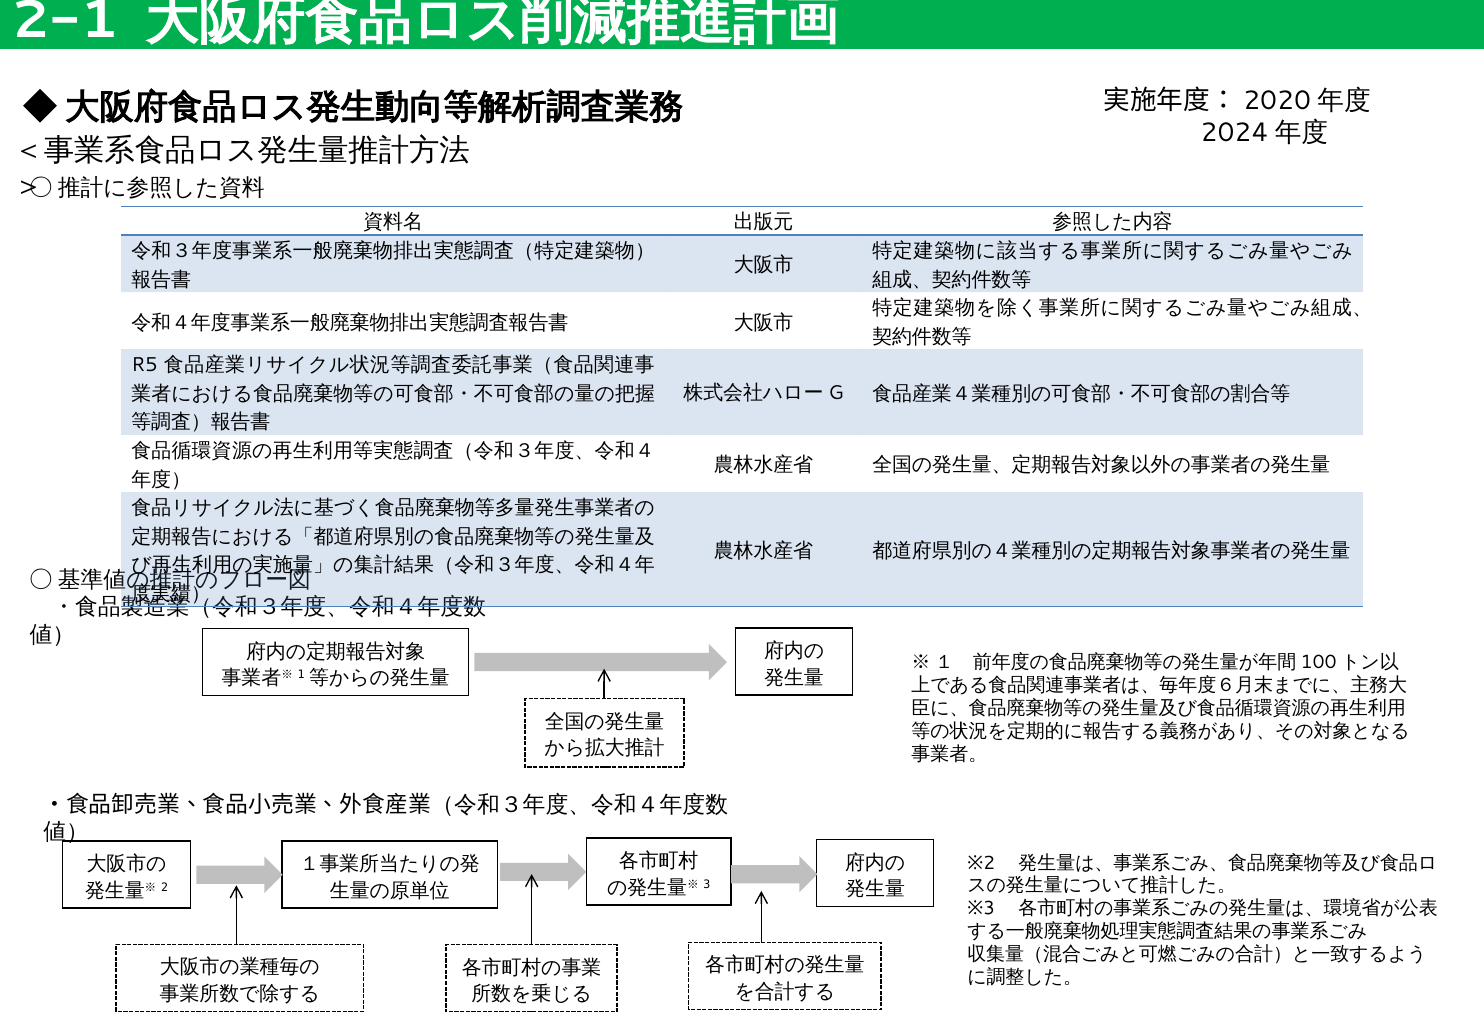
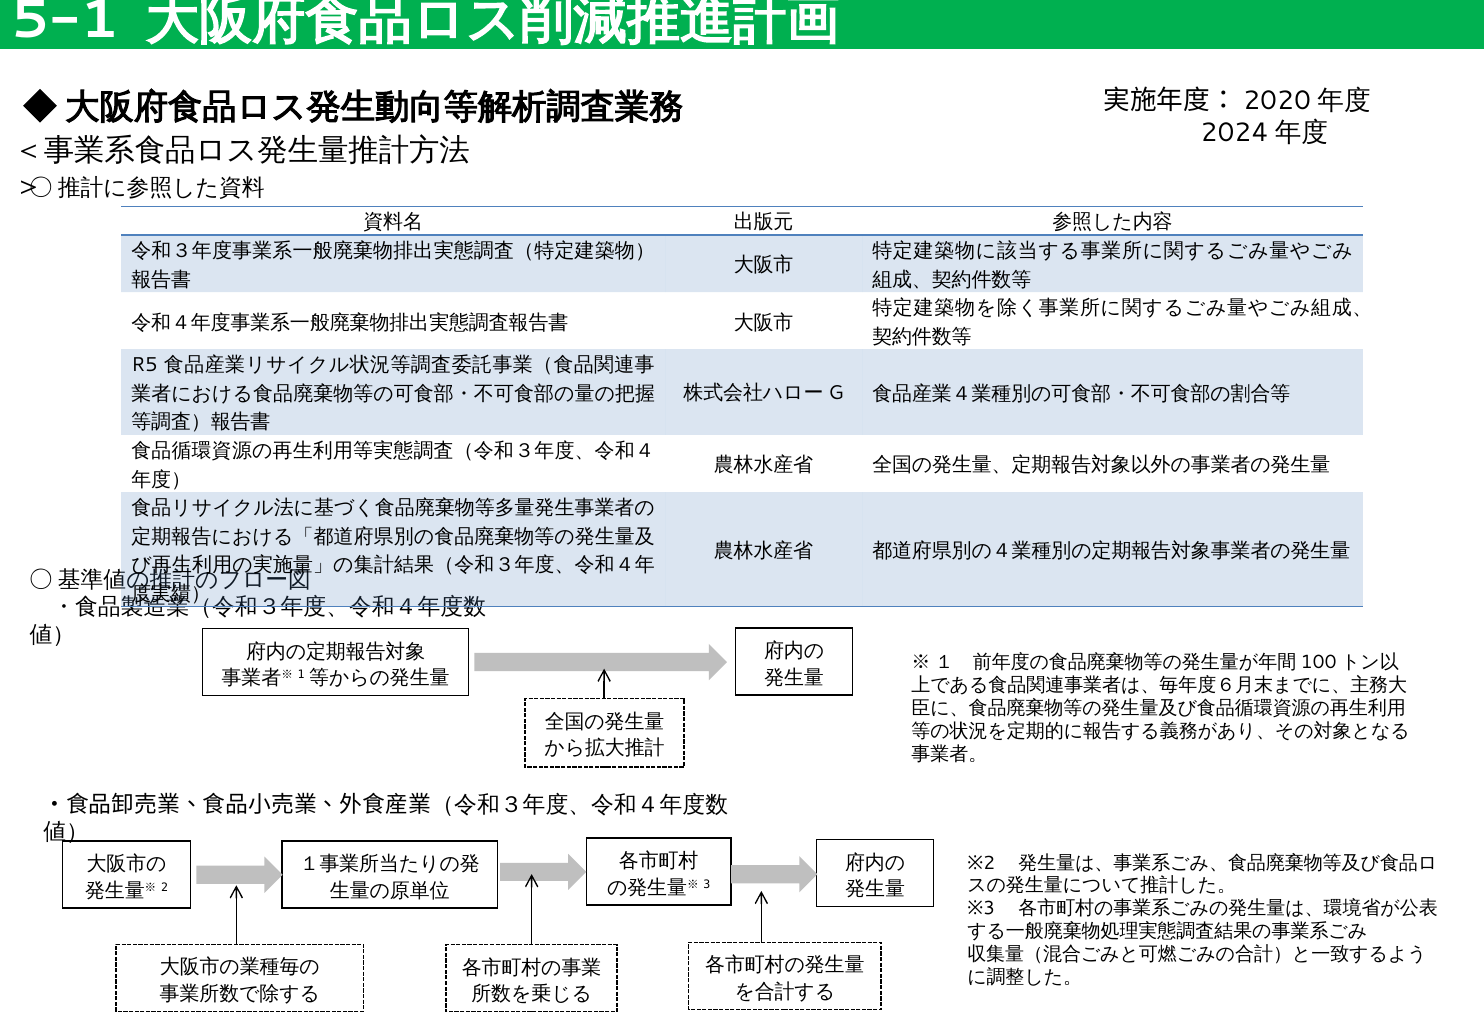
2-1: 2-1 -> 5-1
